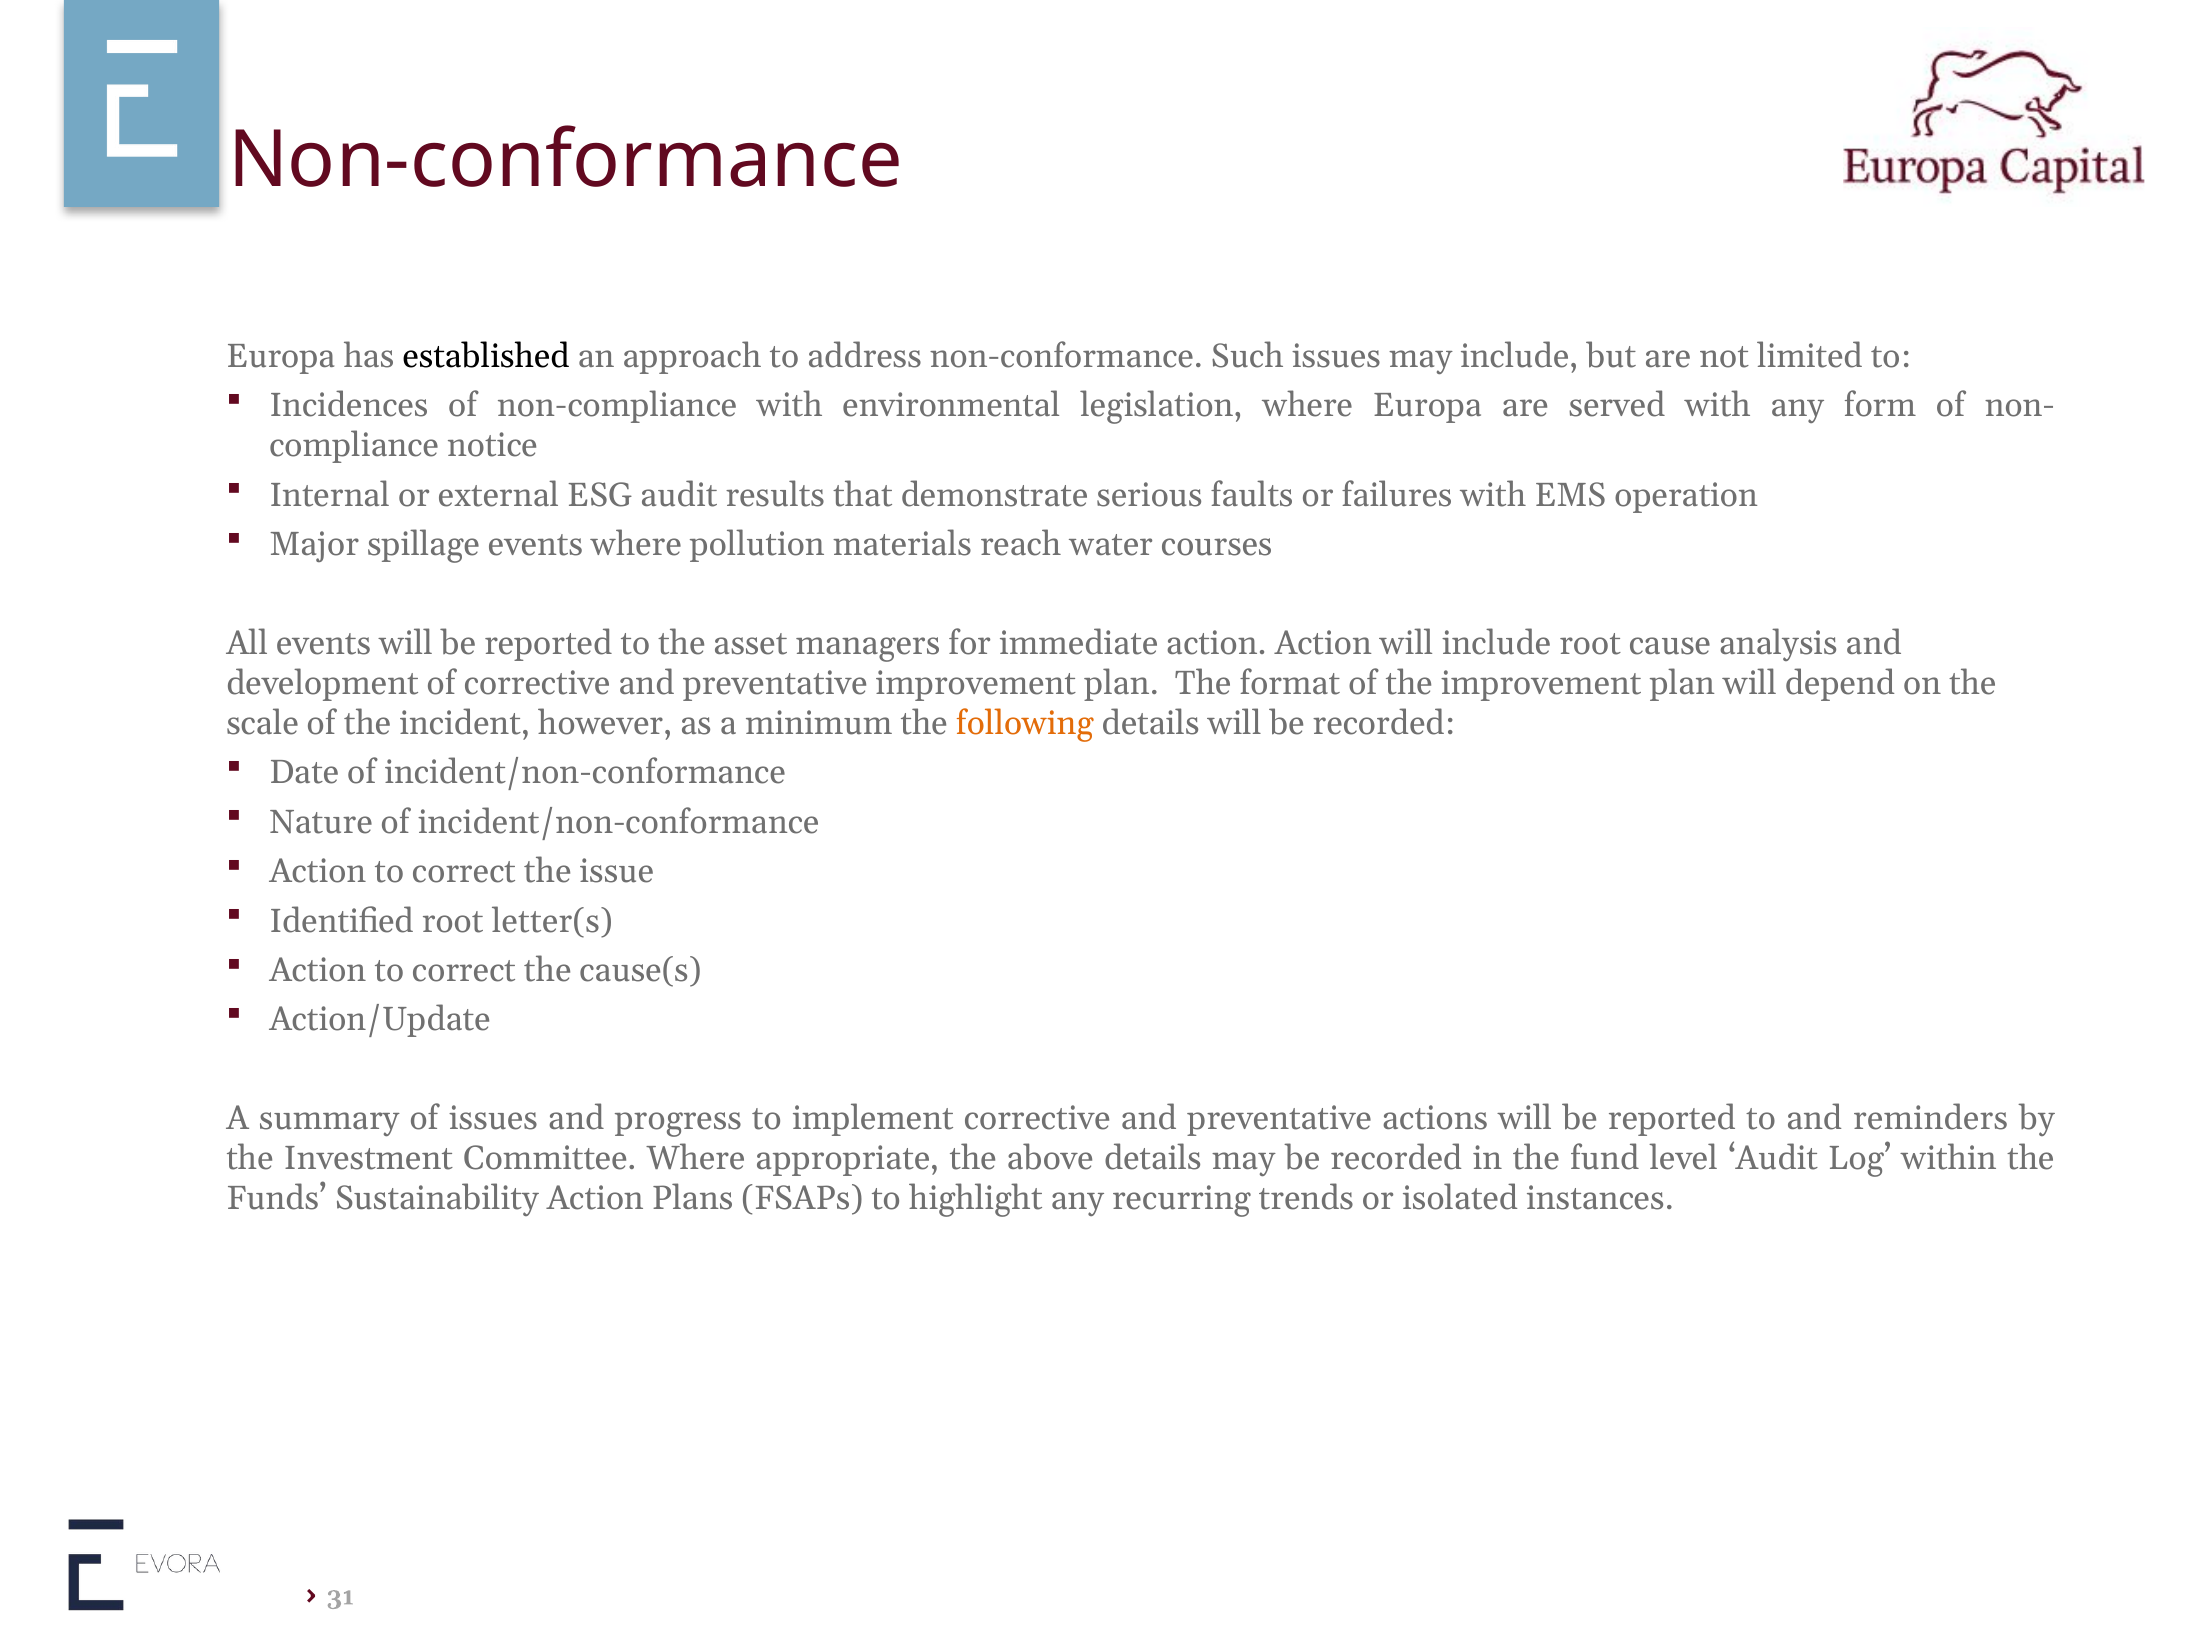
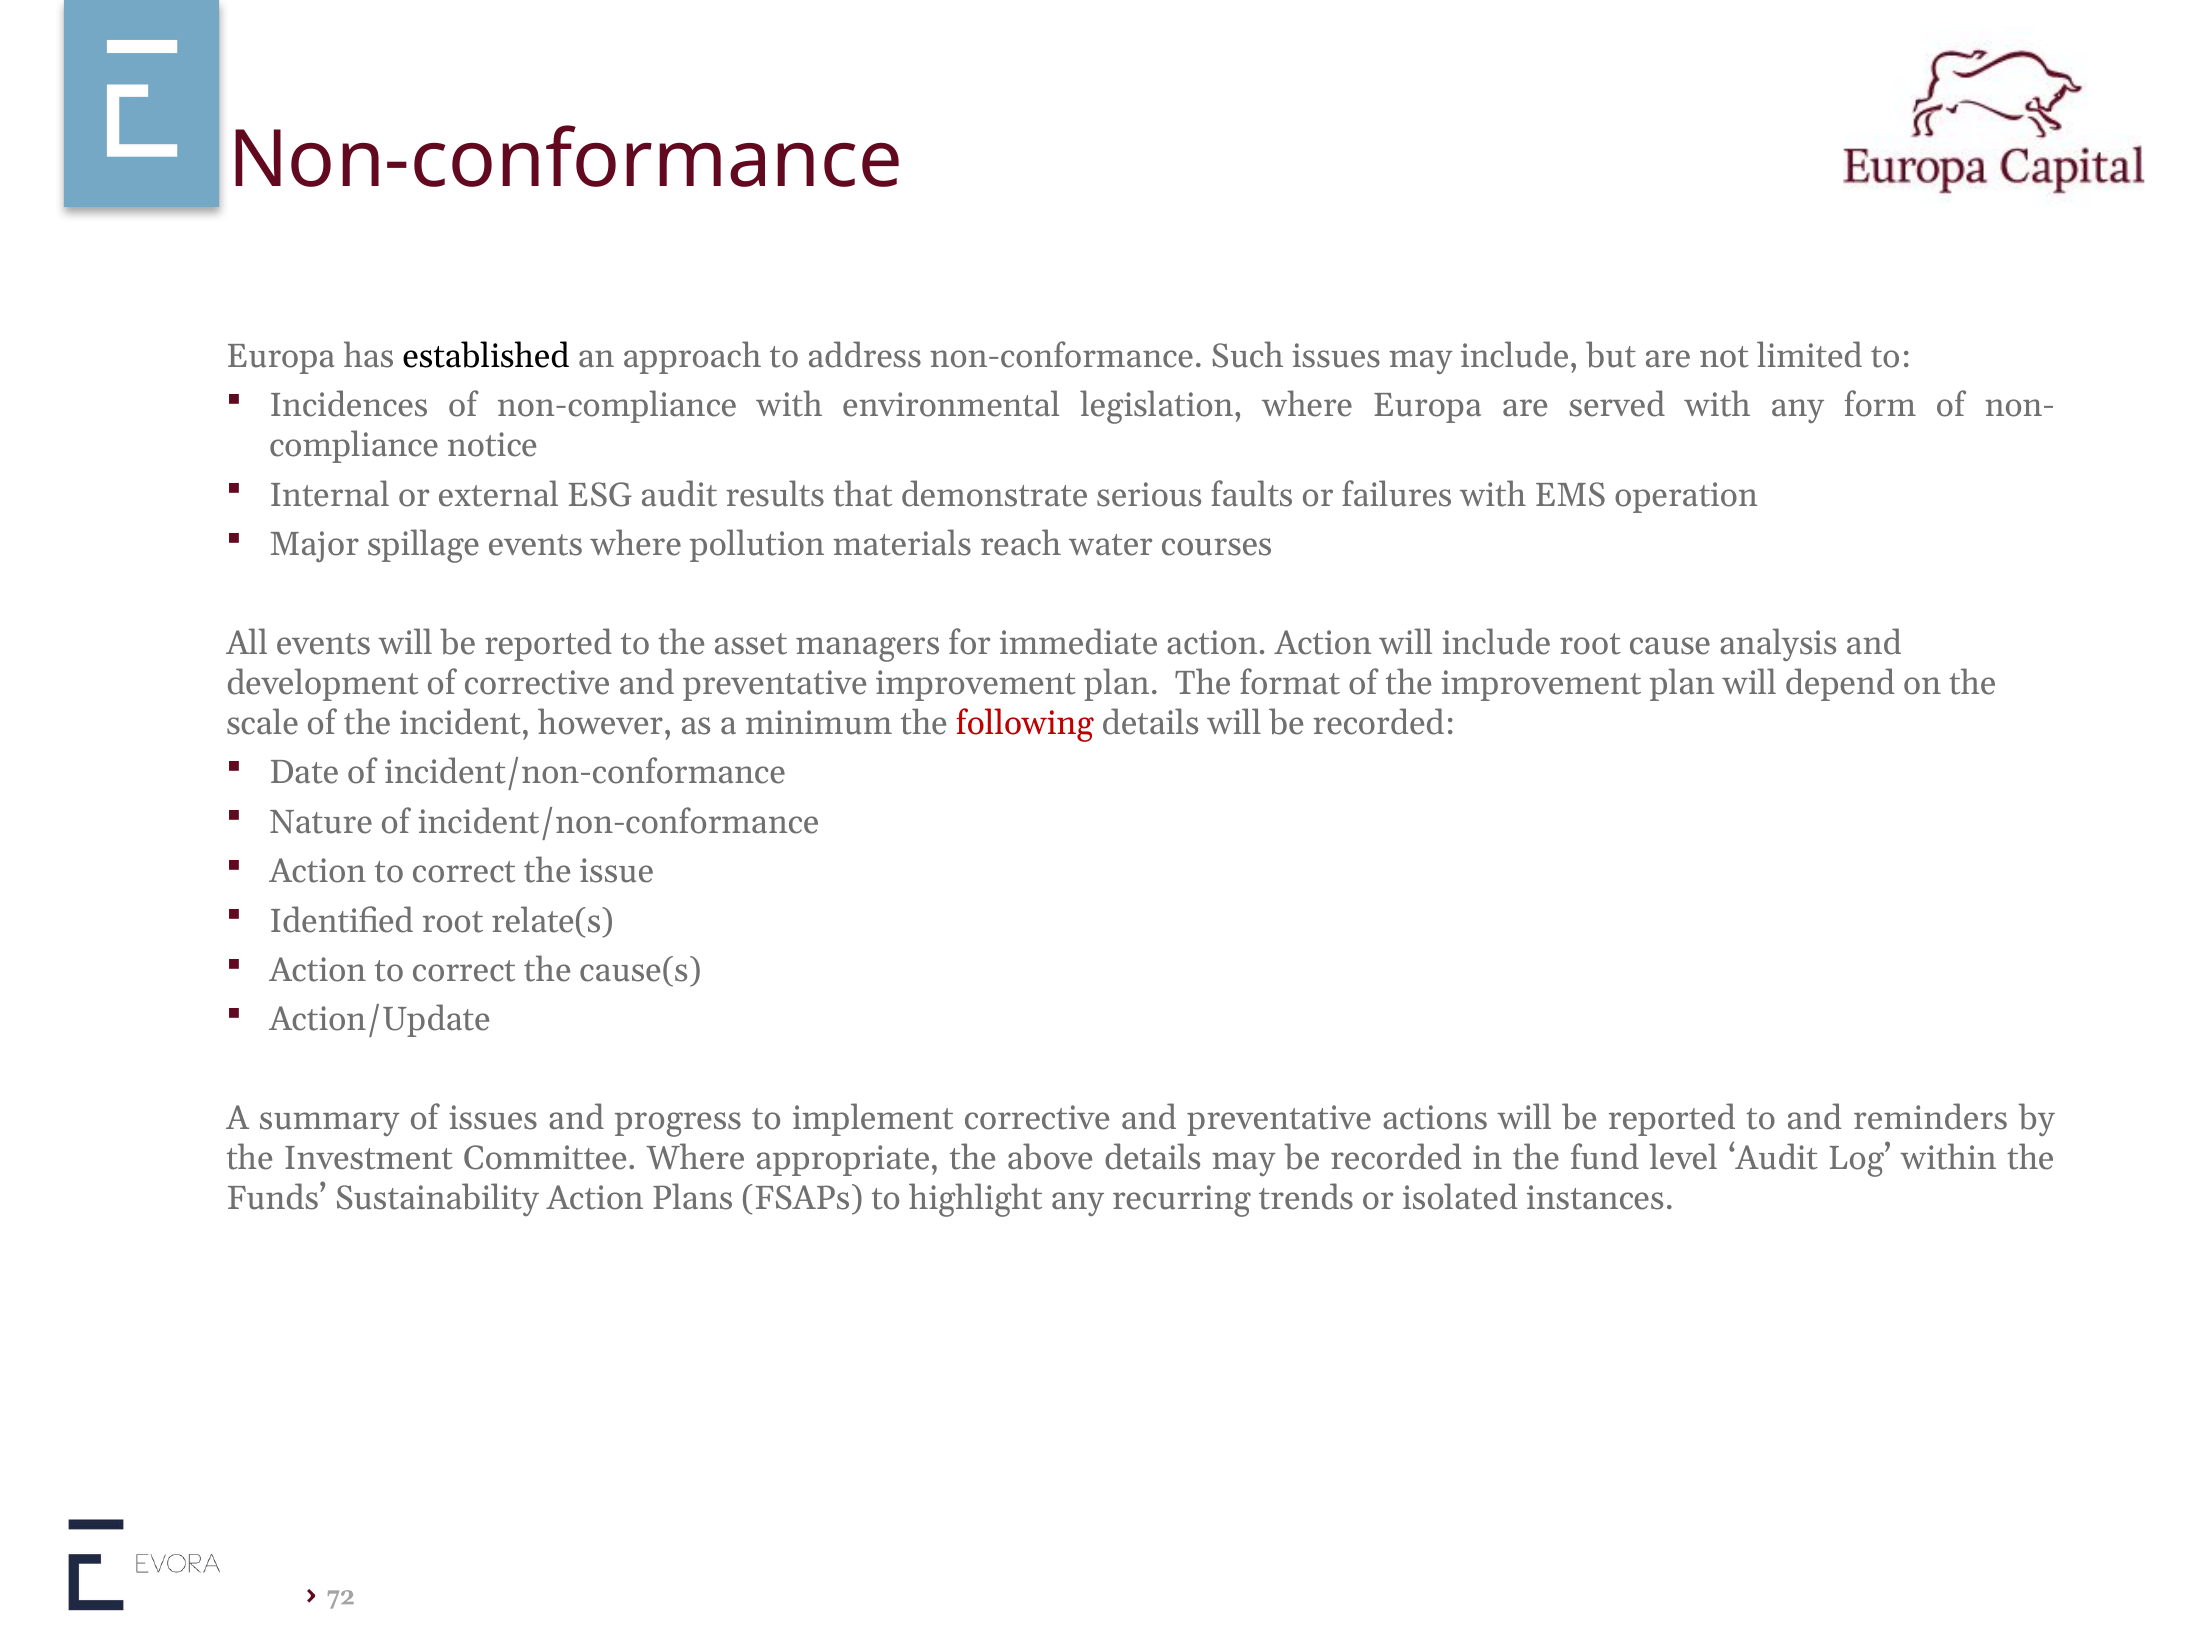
following colour: orange -> red
letter(s: letter(s -> relate(s
31: 31 -> 72
